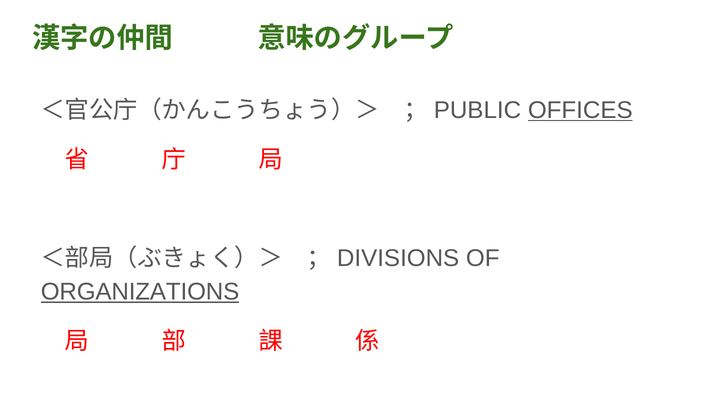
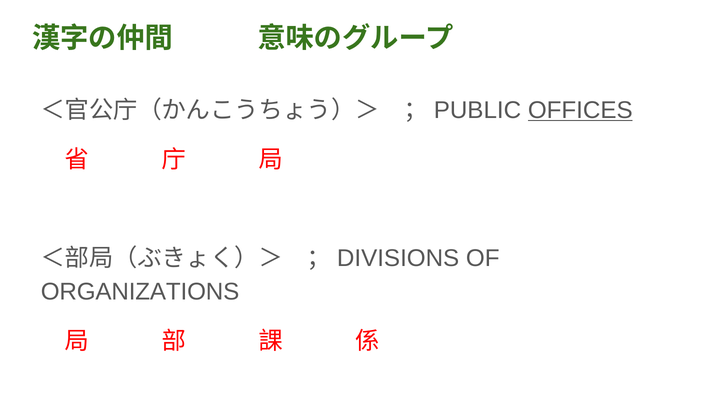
ORGANIZATIONS underline: present -> none
